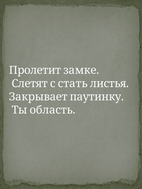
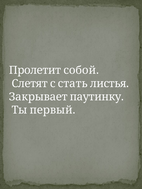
замке: замке -> собой
область: область -> первый
